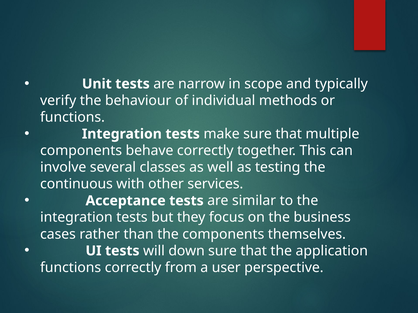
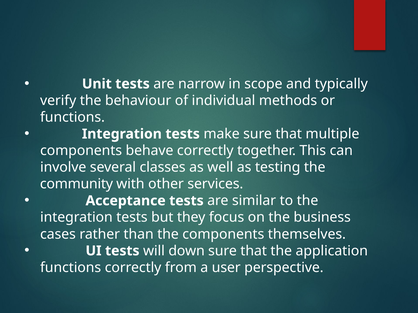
continuous: continuous -> community
